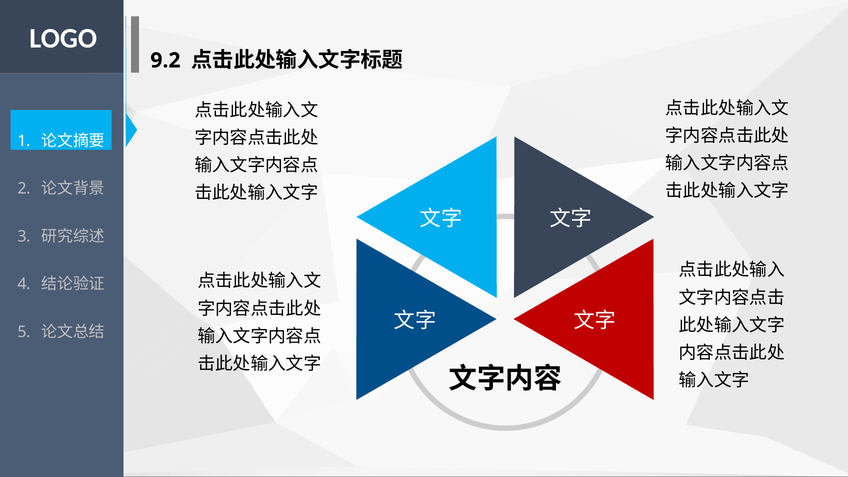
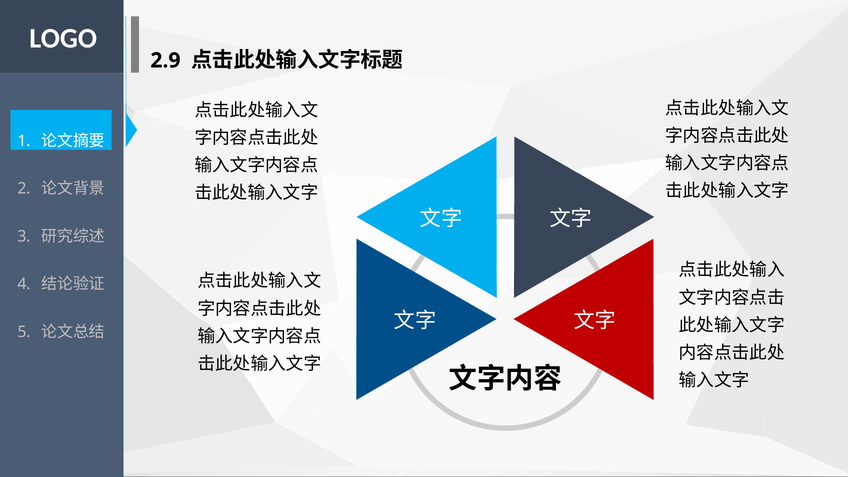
9.2: 9.2 -> 2.9
